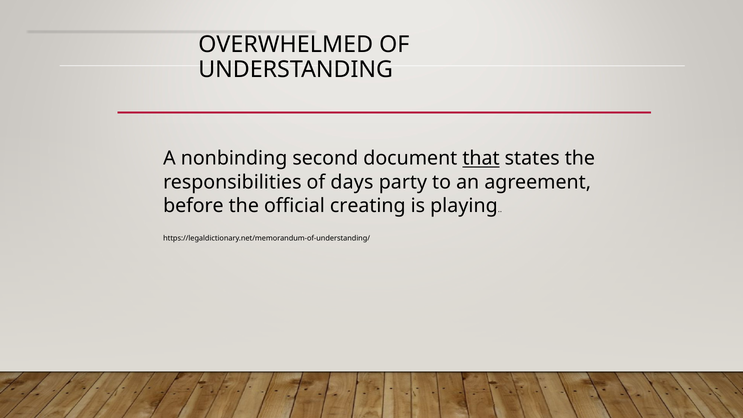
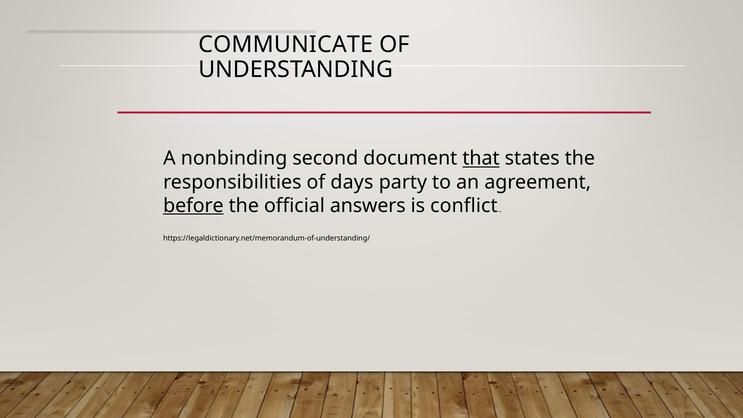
OVERWHELMED: OVERWHELMED -> COMMUNICATE
before underline: none -> present
creating: creating -> answers
playing: playing -> conflict
